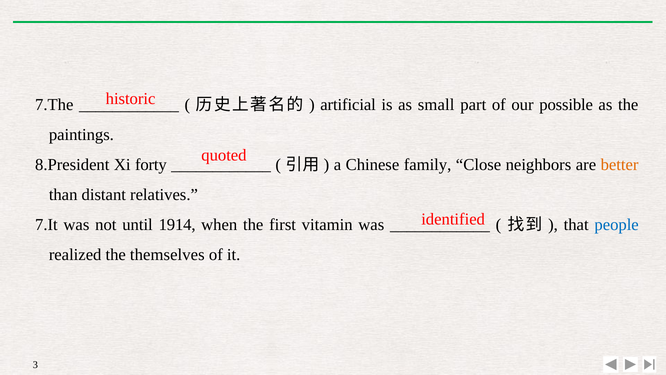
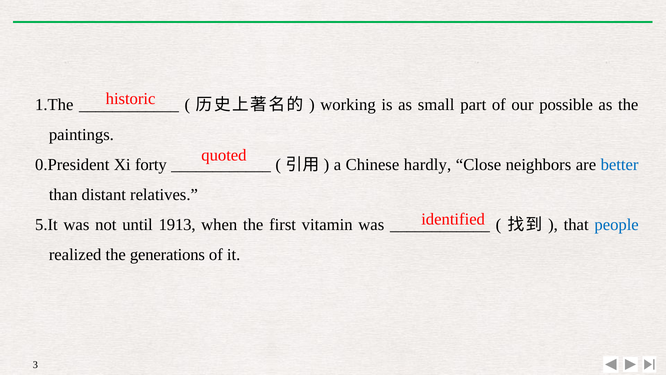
7.The: 7.The -> 1.The
artificial: artificial -> working
8.President: 8.President -> 0.President
family: family -> hardly
better colour: orange -> blue
7.It: 7.It -> 5.It
1914: 1914 -> 1913
themselves: themselves -> generations
